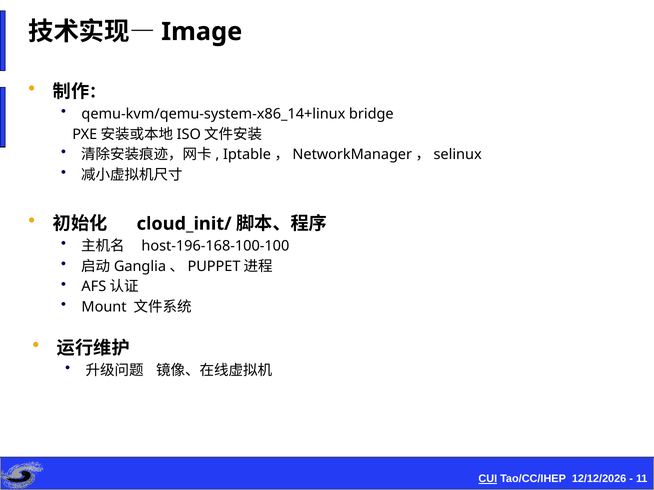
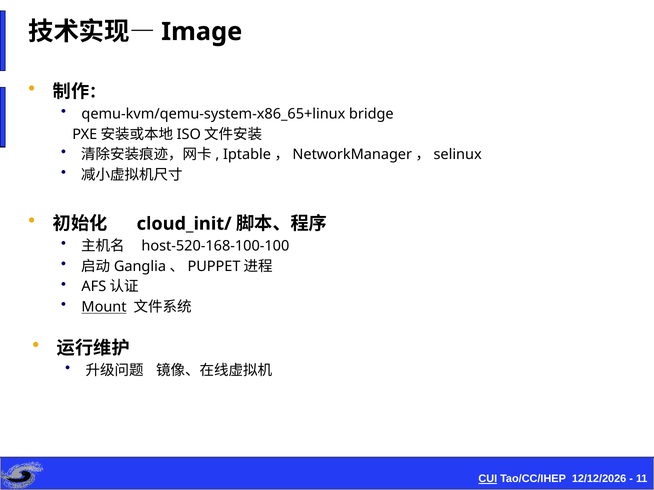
qemu-kvm/qemu-system-x86_14+linux: qemu-kvm/qemu-system-x86_14+linux -> qemu-kvm/qemu-system-x86_65+linux
host-196-168-100-100: host-196-168-100-100 -> host-520-168-100-100
Mount underline: none -> present
